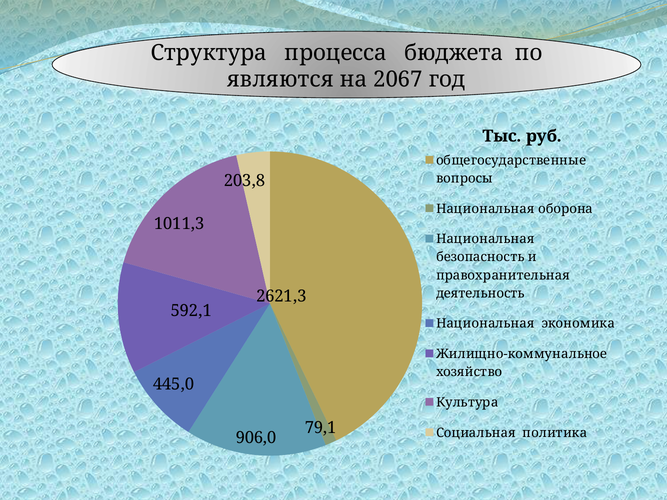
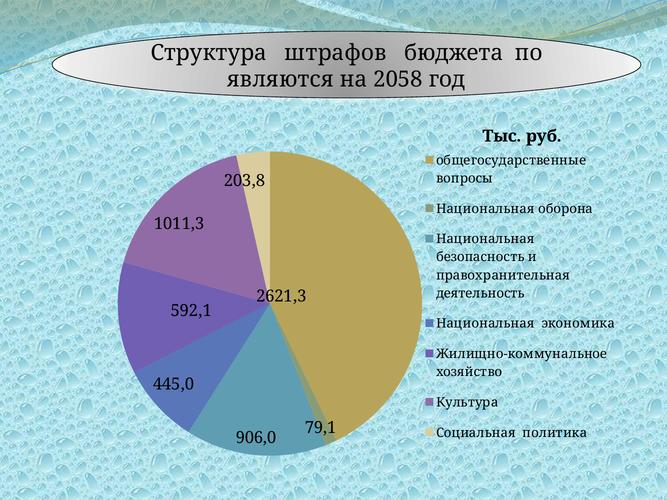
процесса: процесса -> штрафов
2067: 2067 -> 2058
